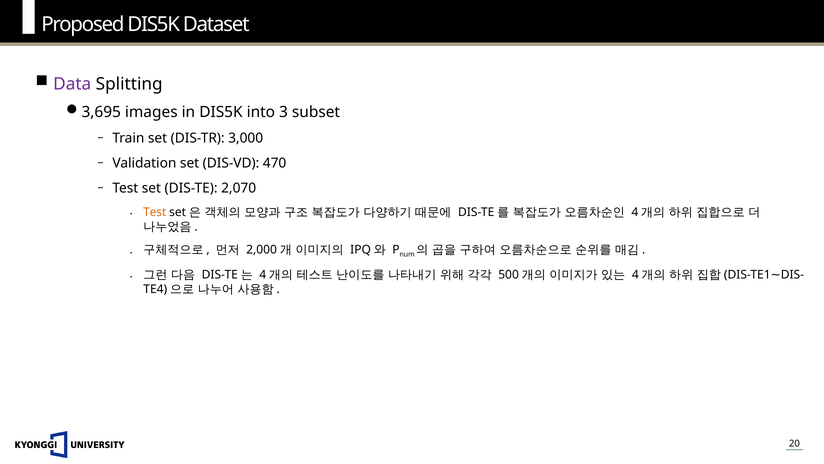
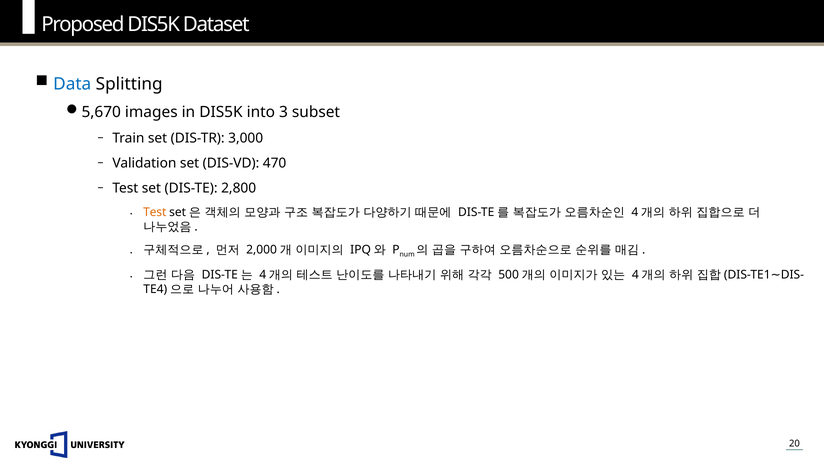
Data colour: purple -> blue
3,695: 3,695 -> 5,670
2,070: 2,070 -> 2,800
